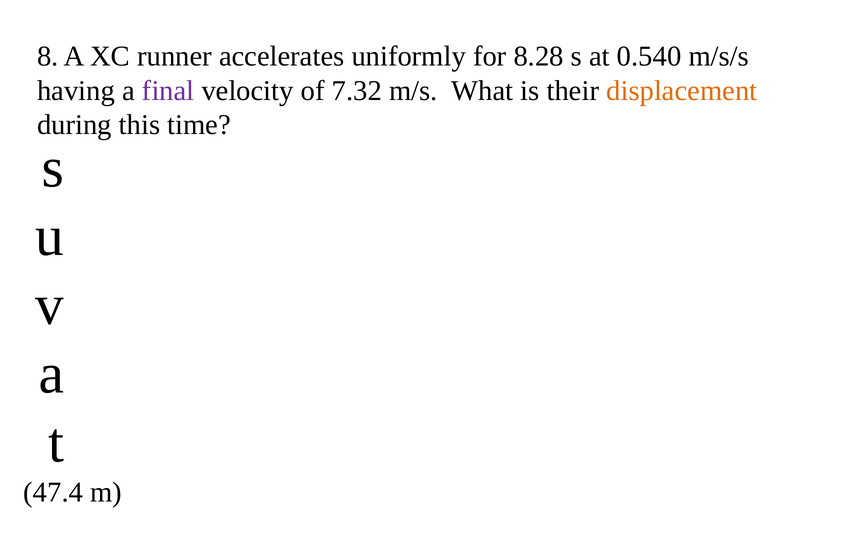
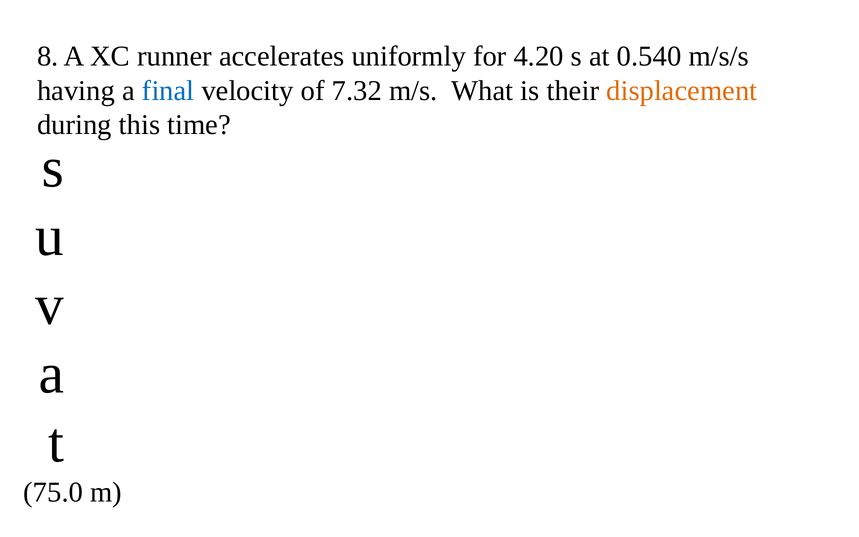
8.28: 8.28 -> 4.20
final colour: purple -> blue
47.4: 47.4 -> 75.0
